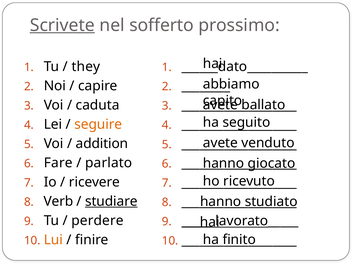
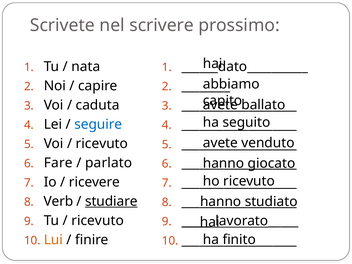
Scrivete underline: present -> none
sofferto: sofferto -> scrivere
they: they -> nata
seguire colour: orange -> blue
addition at (102, 144): addition -> ricevuto
perdere at (98, 220): perdere -> ricevuto
